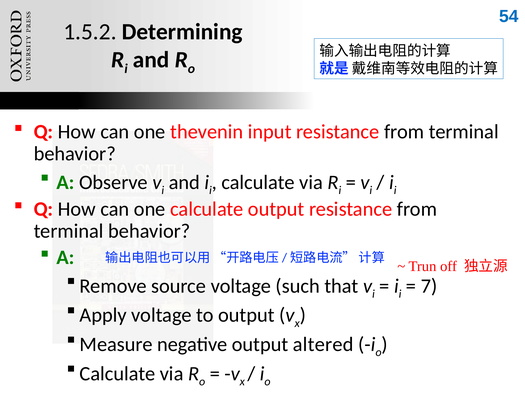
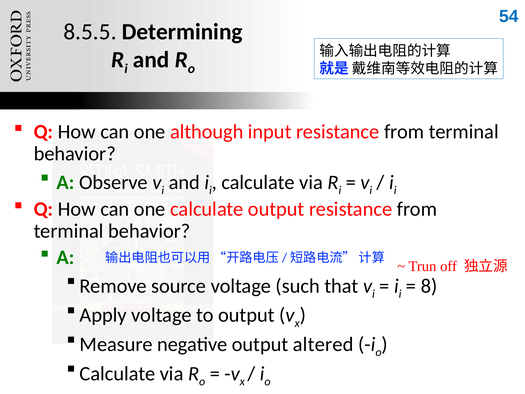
1.5.2: 1.5.2 -> 8.5.5
thevenin: thevenin -> although
7: 7 -> 8
